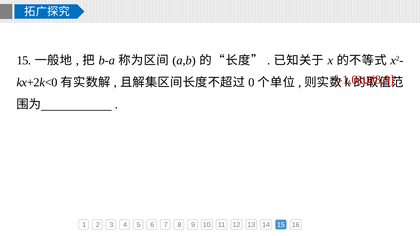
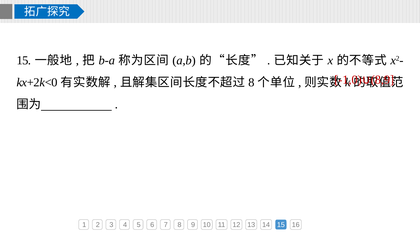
0 at (251, 82): 0 -> 8
